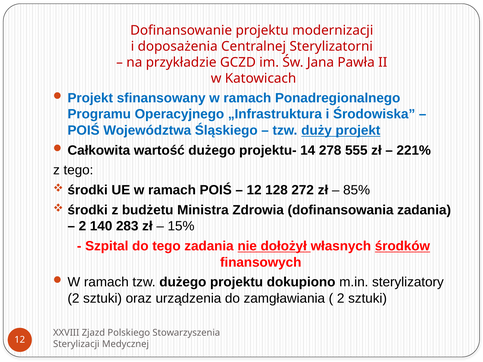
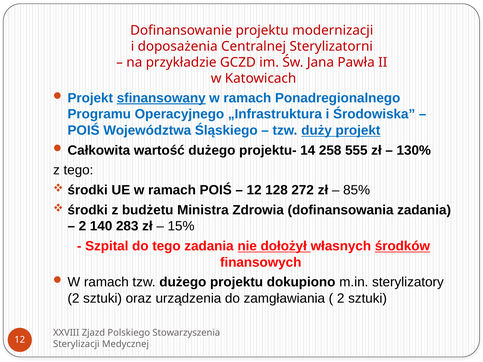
sfinansowany underline: none -> present
278: 278 -> 258
221%: 221% -> 130%
